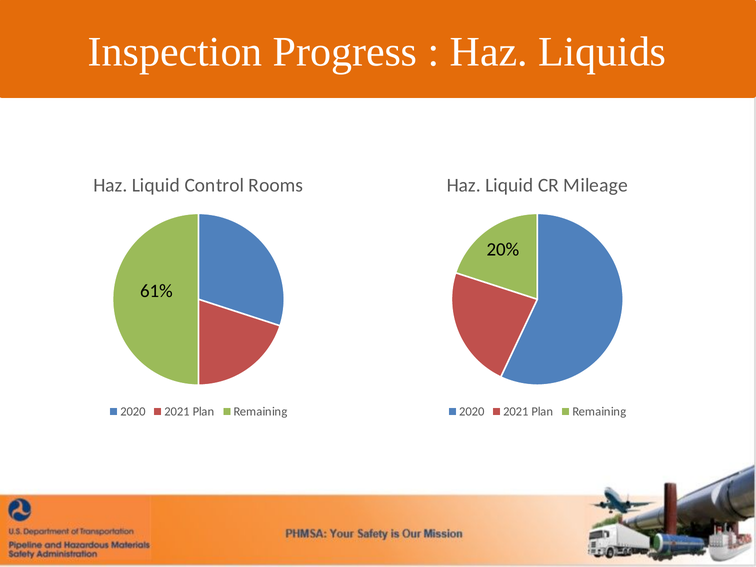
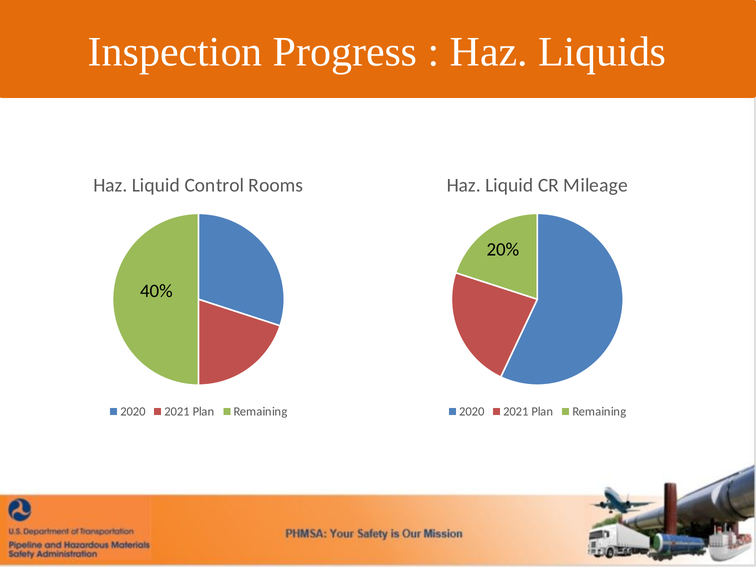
61%: 61% -> 40%
